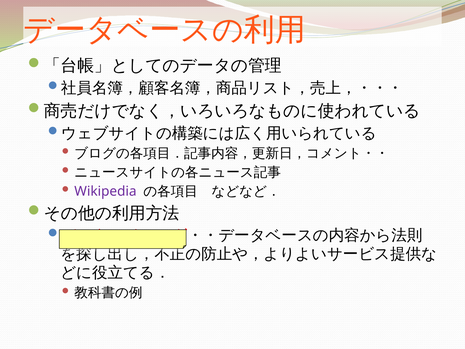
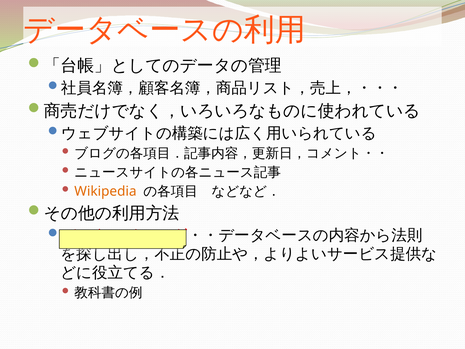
Wikipedia colour: purple -> orange
